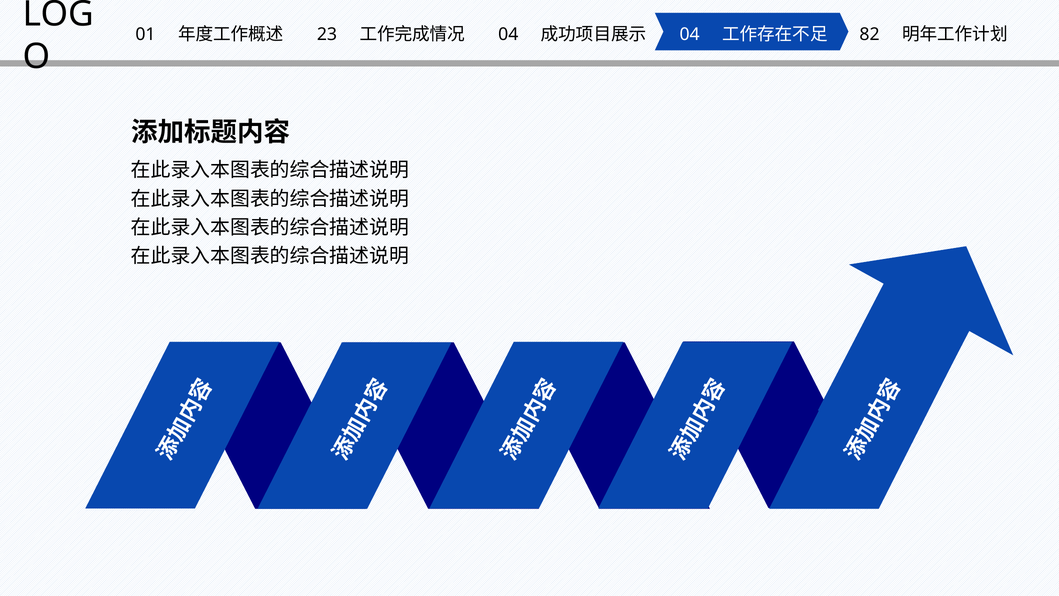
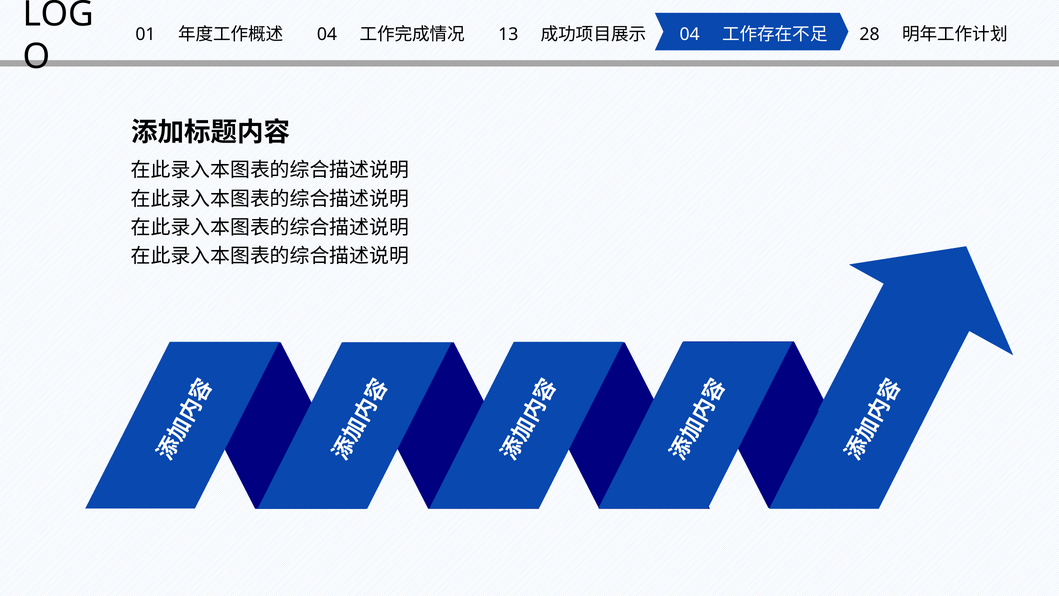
23 at (327, 34): 23 -> 04
04 at (508, 34): 04 -> 13
82: 82 -> 28
